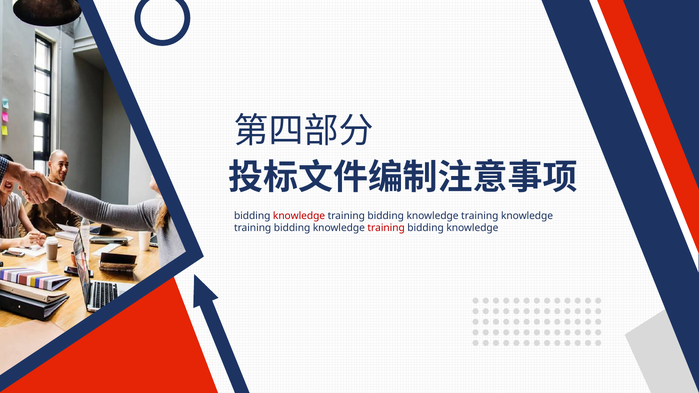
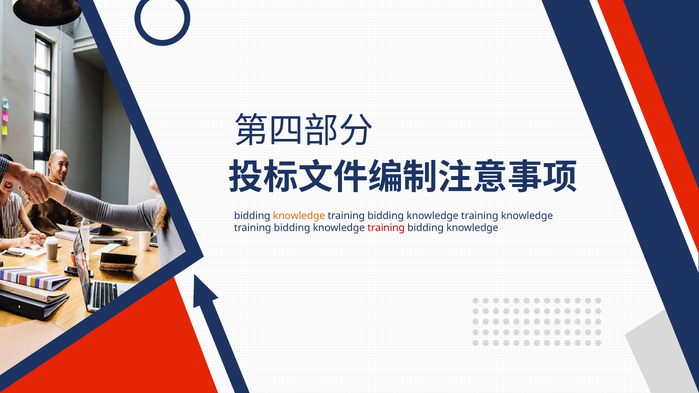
knowledge at (299, 216) colour: red -> orange
